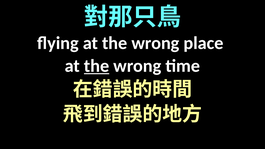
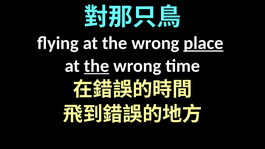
place underline: none -> present
